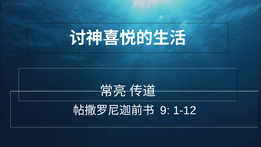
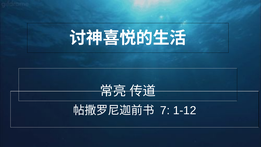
9: 9 -> 7
